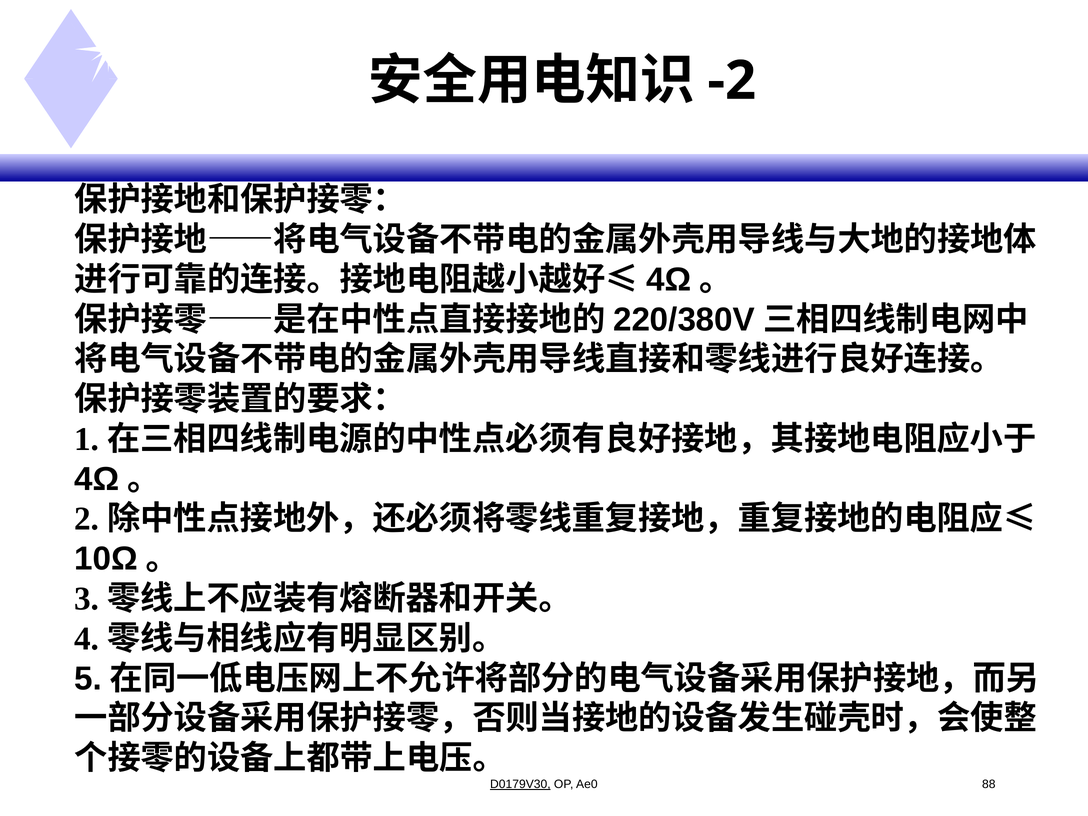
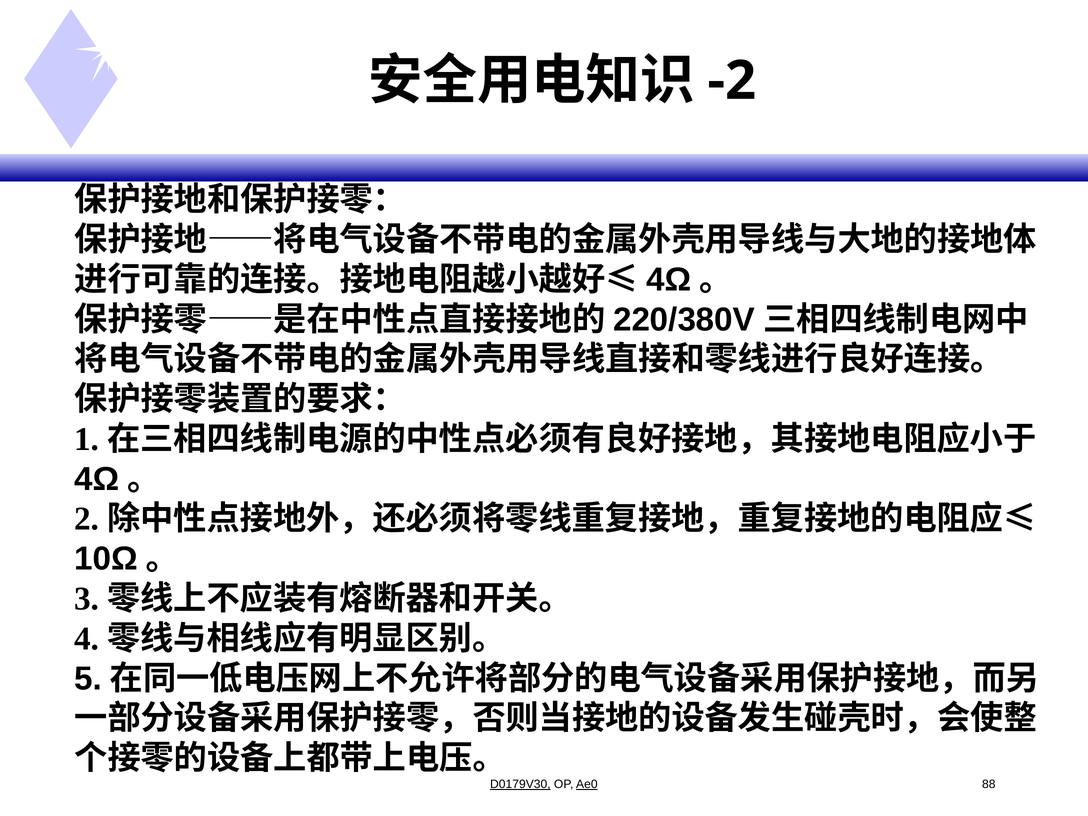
Ae0 underline: none -> present
